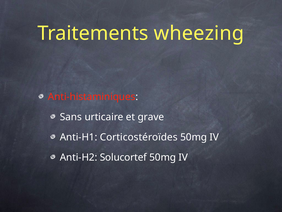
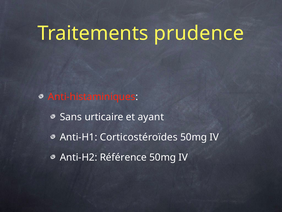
wheezing: wheezing -> prudence
grave: grave -> ayant
Solucortef: Solucortef -> Référence
